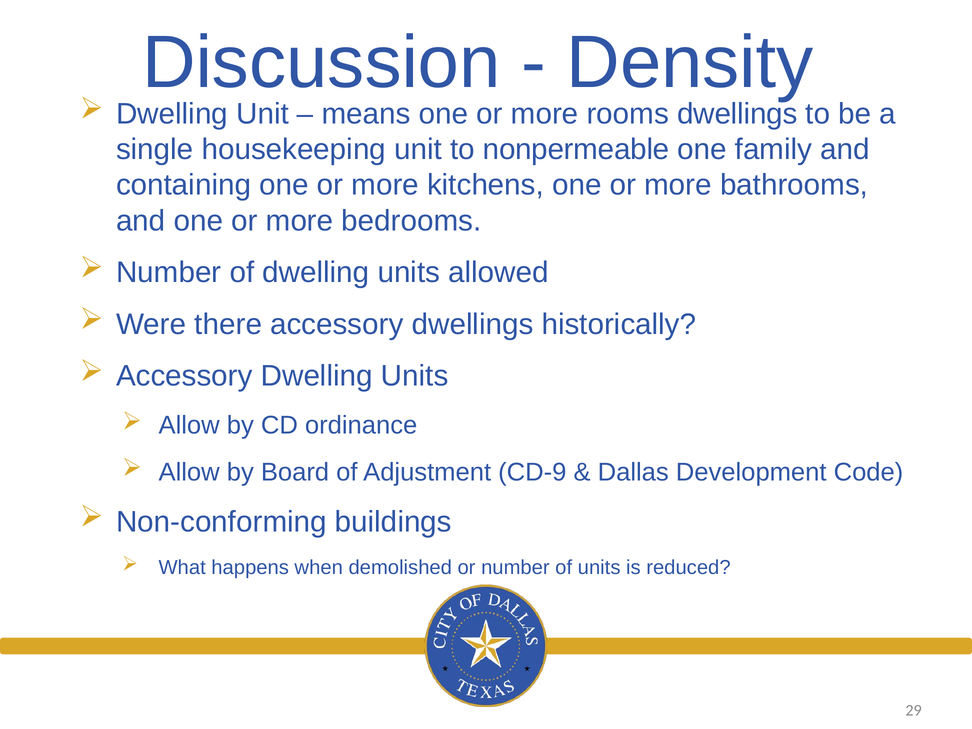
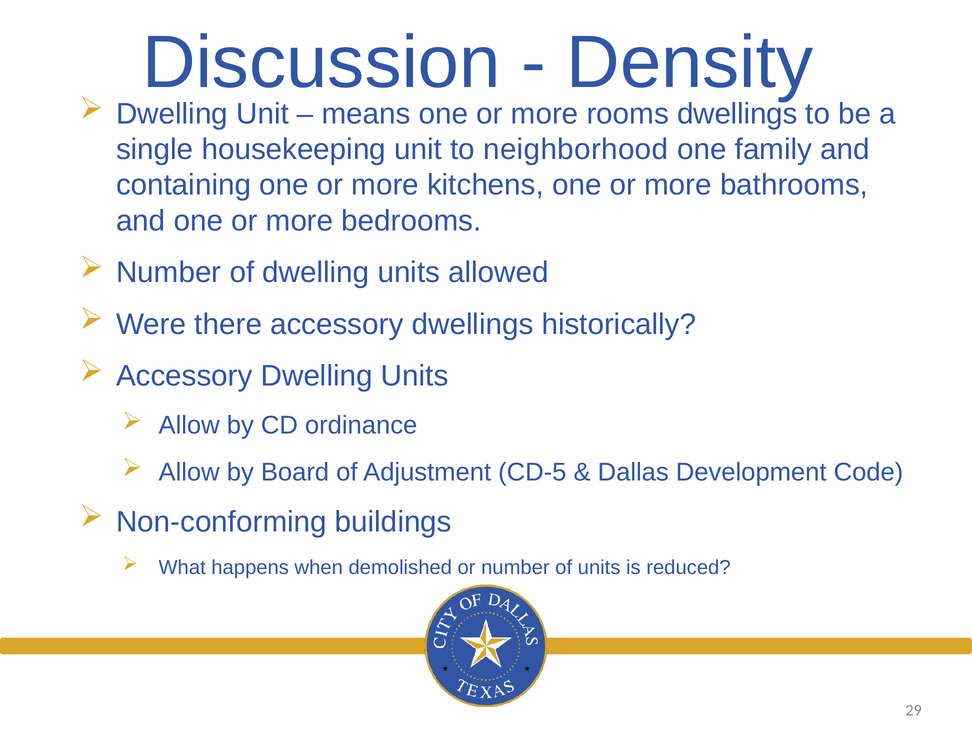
nonpermeable: nonpermeable -> neighborhood
CD-9: CD-9 -> CD-5
